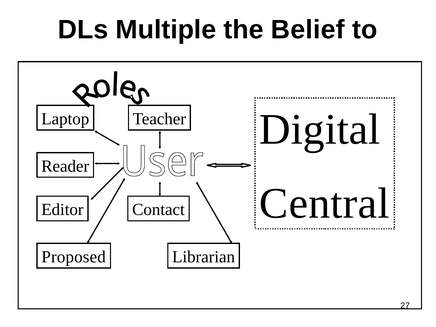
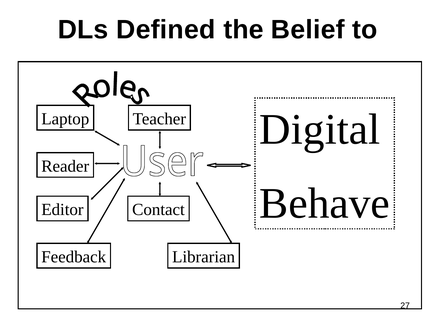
Multiple: Multiple -> Defined
Central: Central -> Behave
Proposed: Proposed -> Feedback
